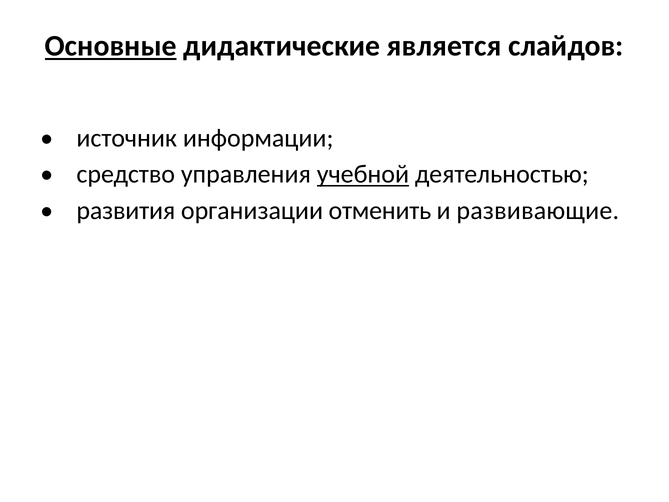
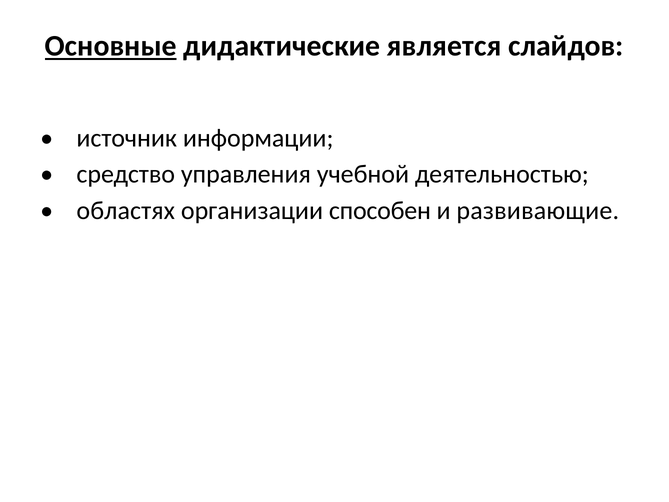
учебной underline: present -> none
развития: развития -> областях
отменить: отменить -> способен
